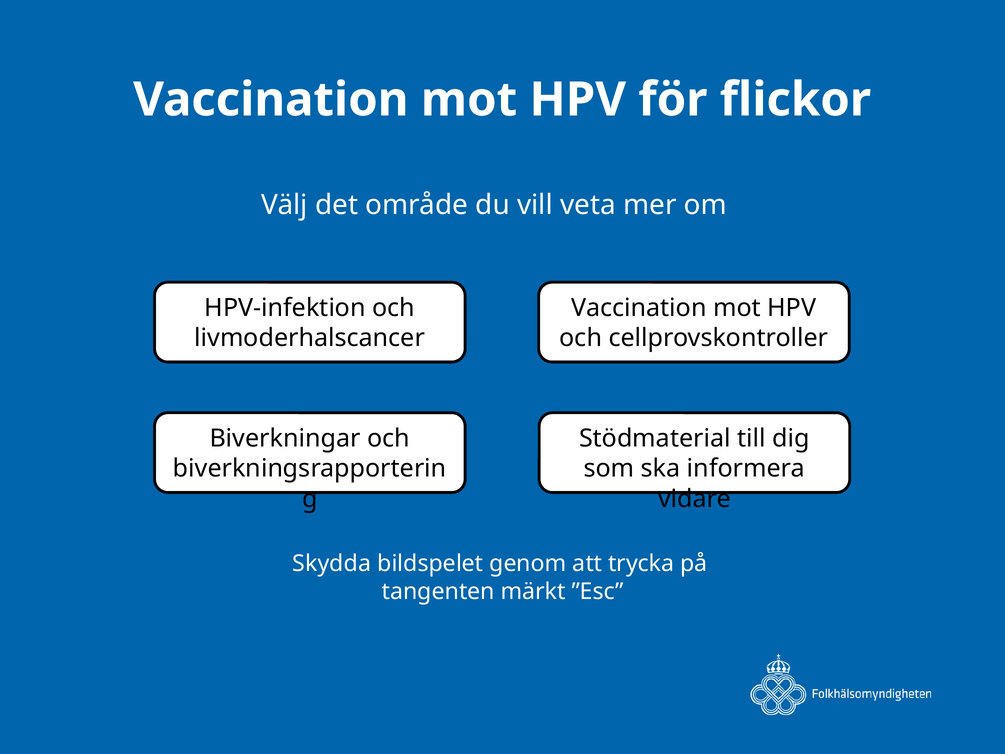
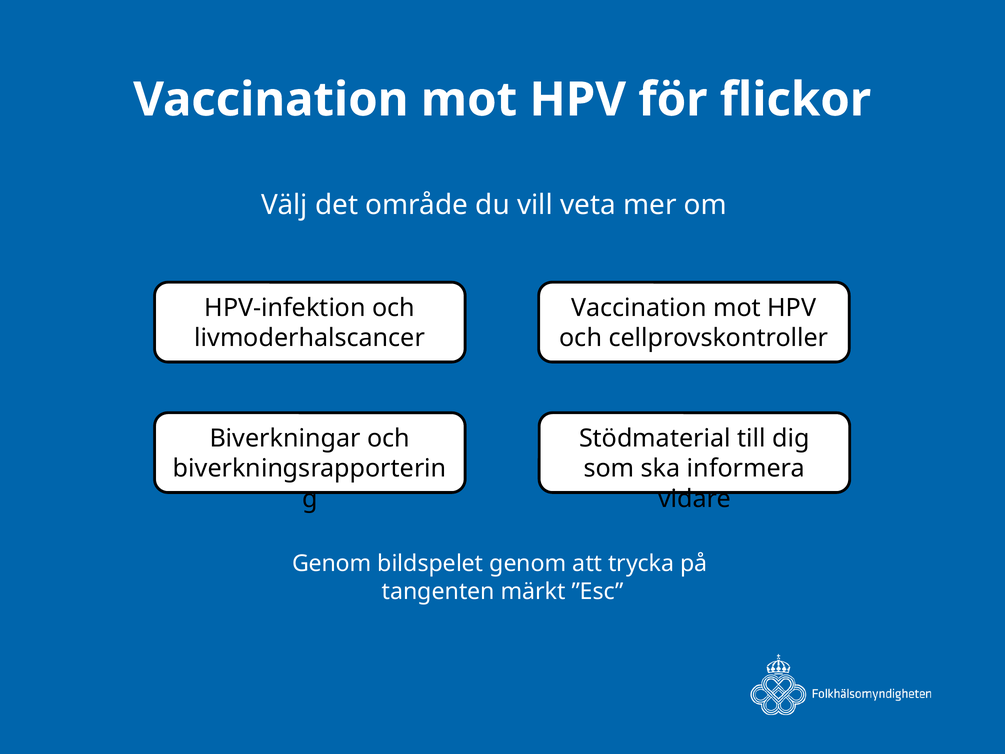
Skydda at (332, 563): Skydda -> Genom
